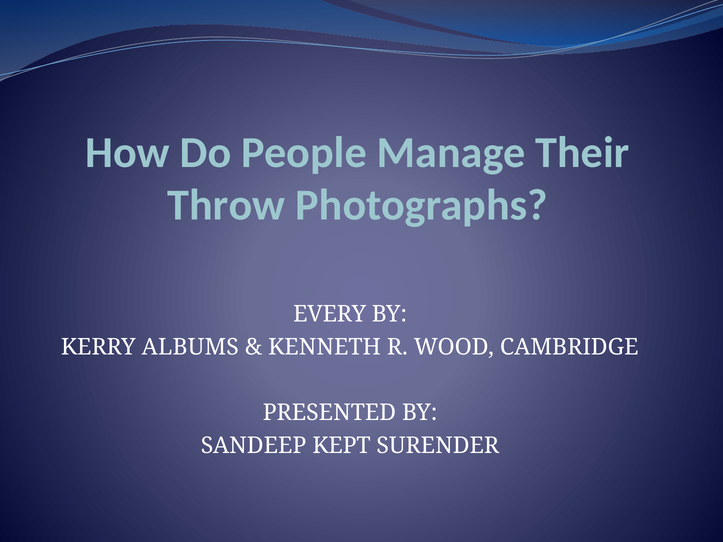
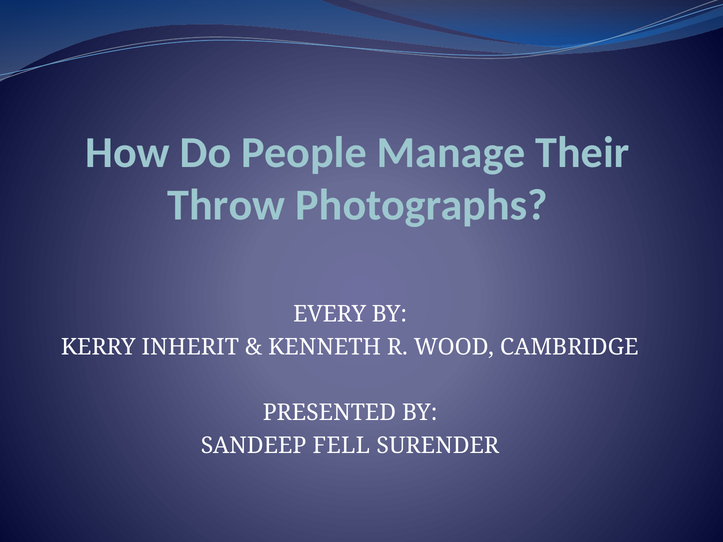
ALBUMS: ALBUMS -> INHERIT
KEPT: KEPT -> FELL
